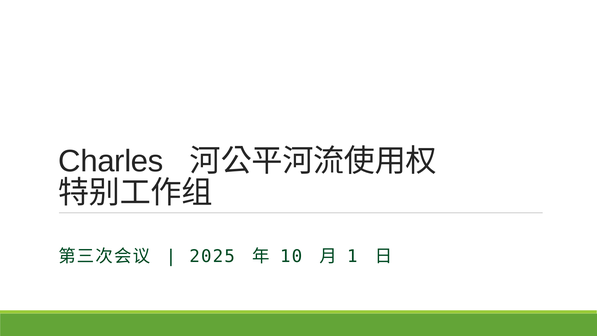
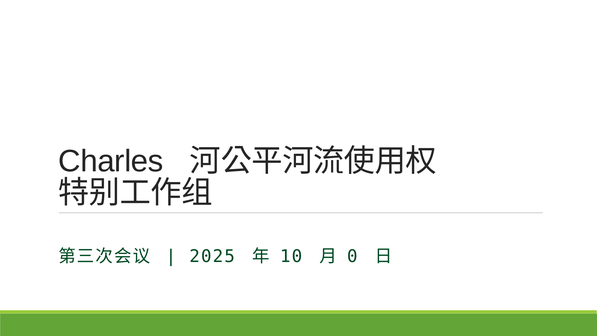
1: 1 -> 0
